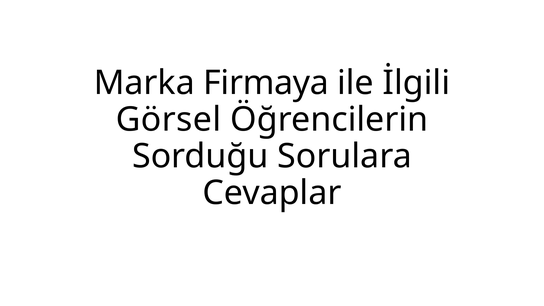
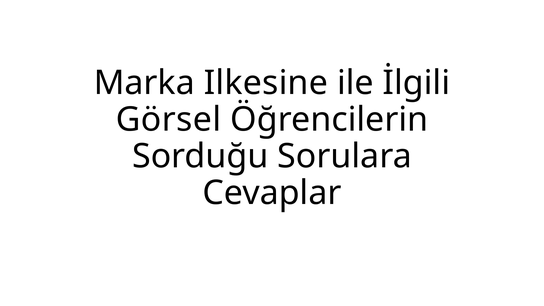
Firmaya: Firmaya -> Ilkesine
